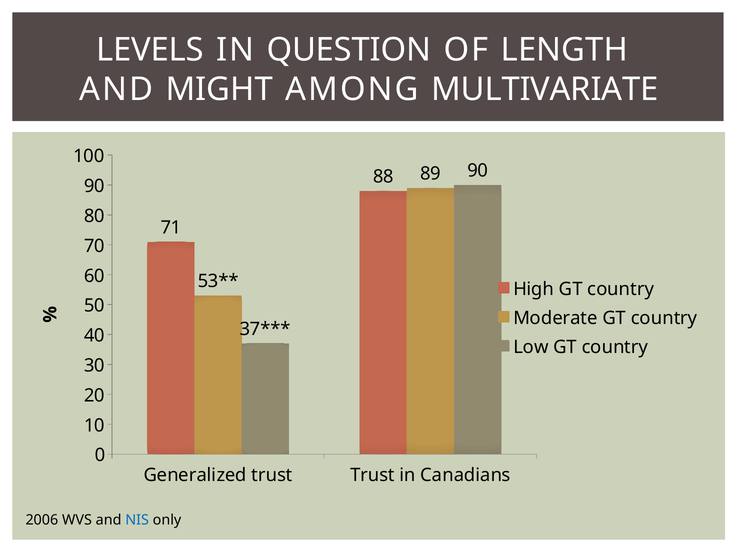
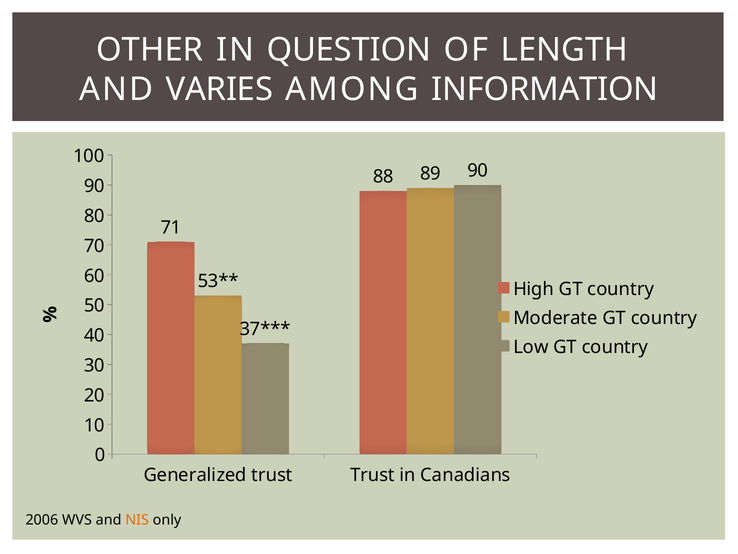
LEVELS: LEVELS -> OTHER
MIGHT: MIGHT -> VARIES
MULTIVARIATE: MULTIVARIATE -> INFORMATION
NIS colour: blue -> orange
